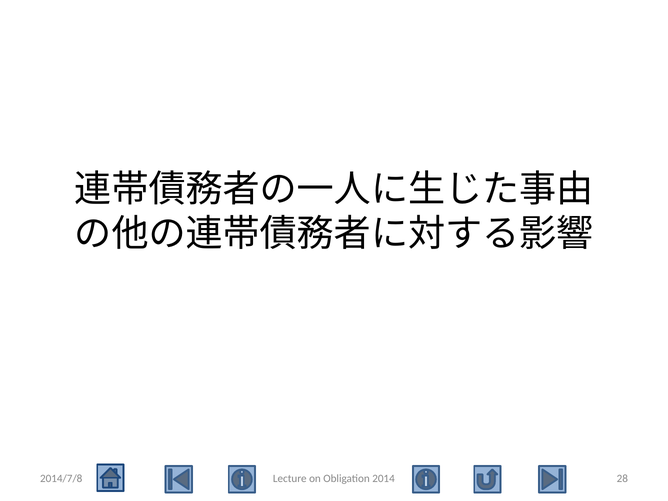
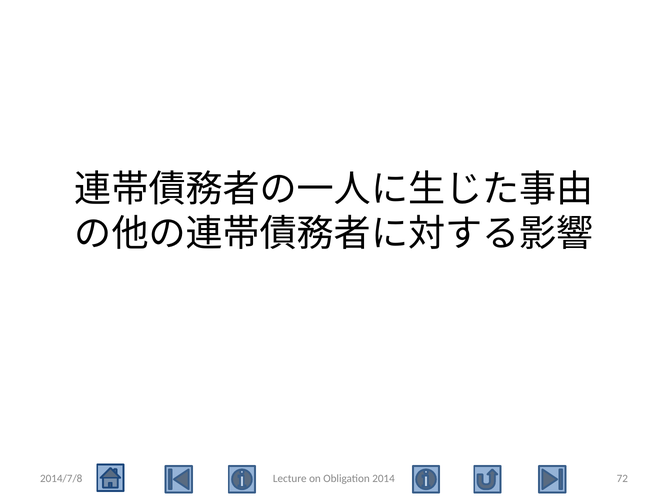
28: 28 -> 72
